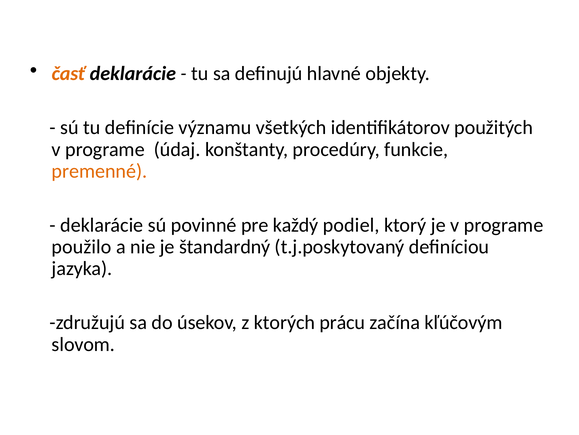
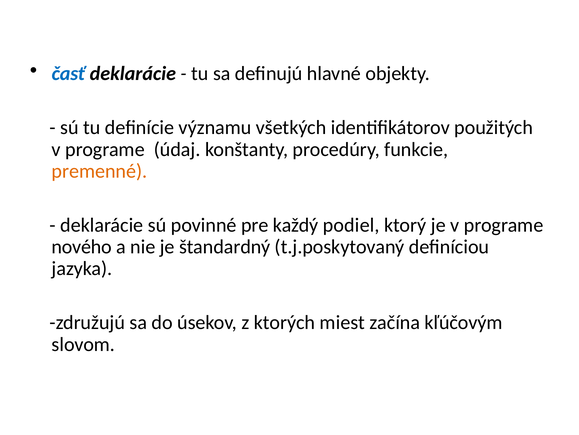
časť colour: orange -> blue
použilo: použilo -> nového
prácu: prácu -> miest
